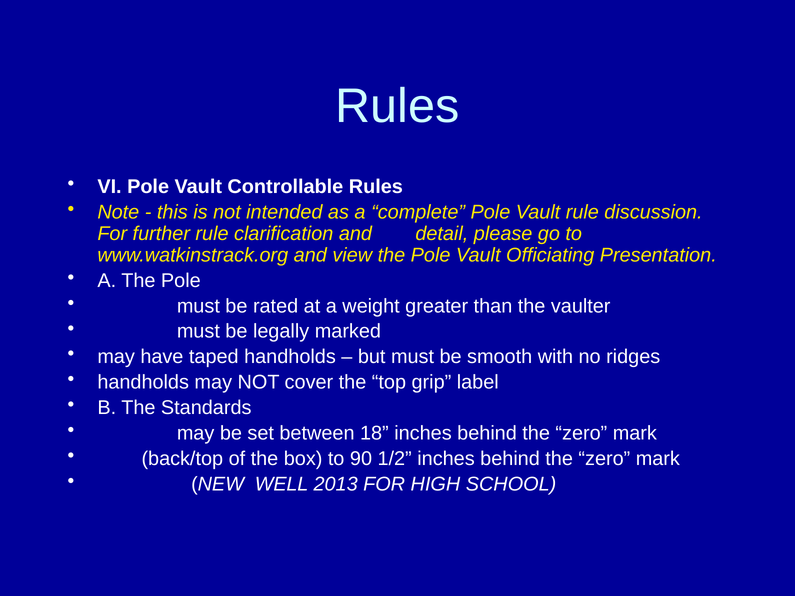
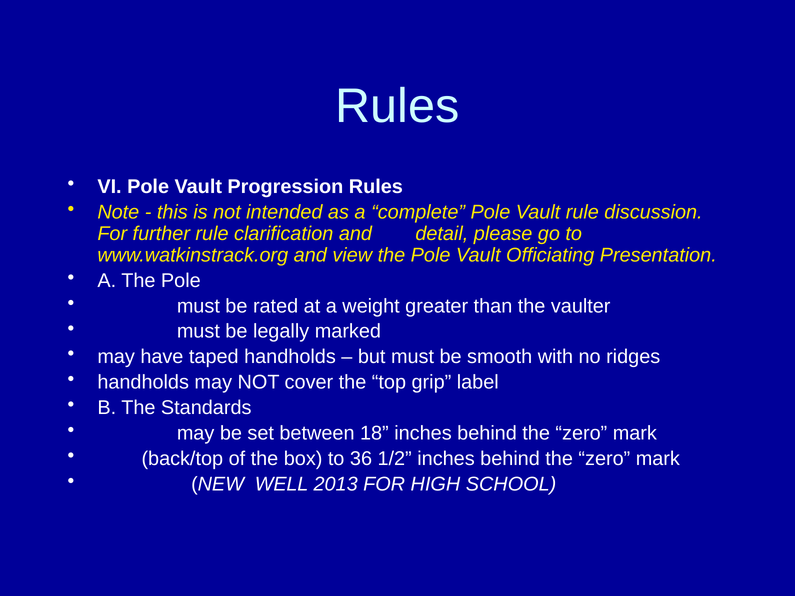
Controllable: Controllable -> Progression
90: 90 -> 36
